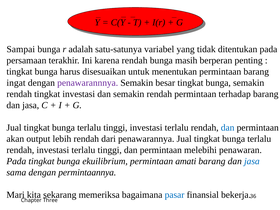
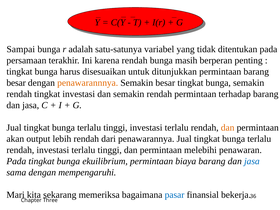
menentukan: menentukan -> ditunjukkan
ingat at (16, 83): ingat -> besar
penawarannnya colour: purple -> orange
dan at (228, 128) colour: blue -> orange
amati: amati -> biaya
permintaannya: permintaannya -> mempengaruhi
